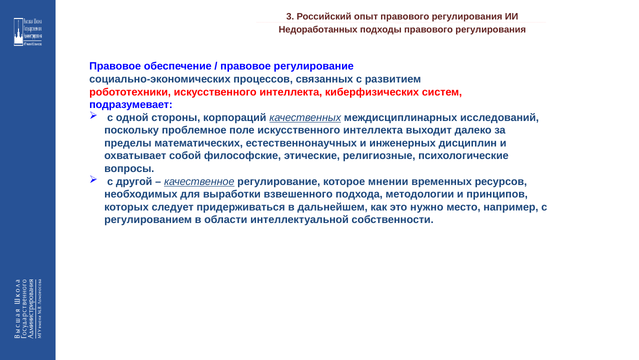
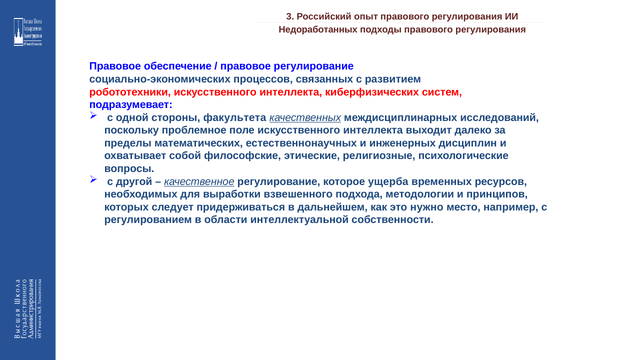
корпораций: корпораций -> факультета
мнении: мнении -> ущерба
